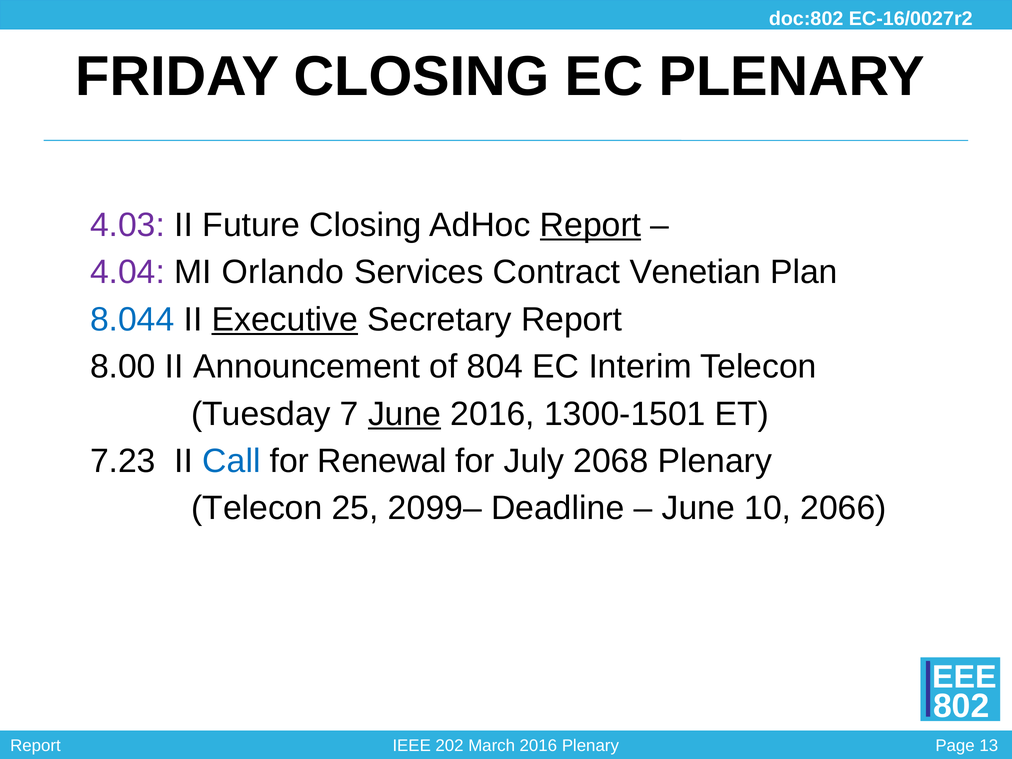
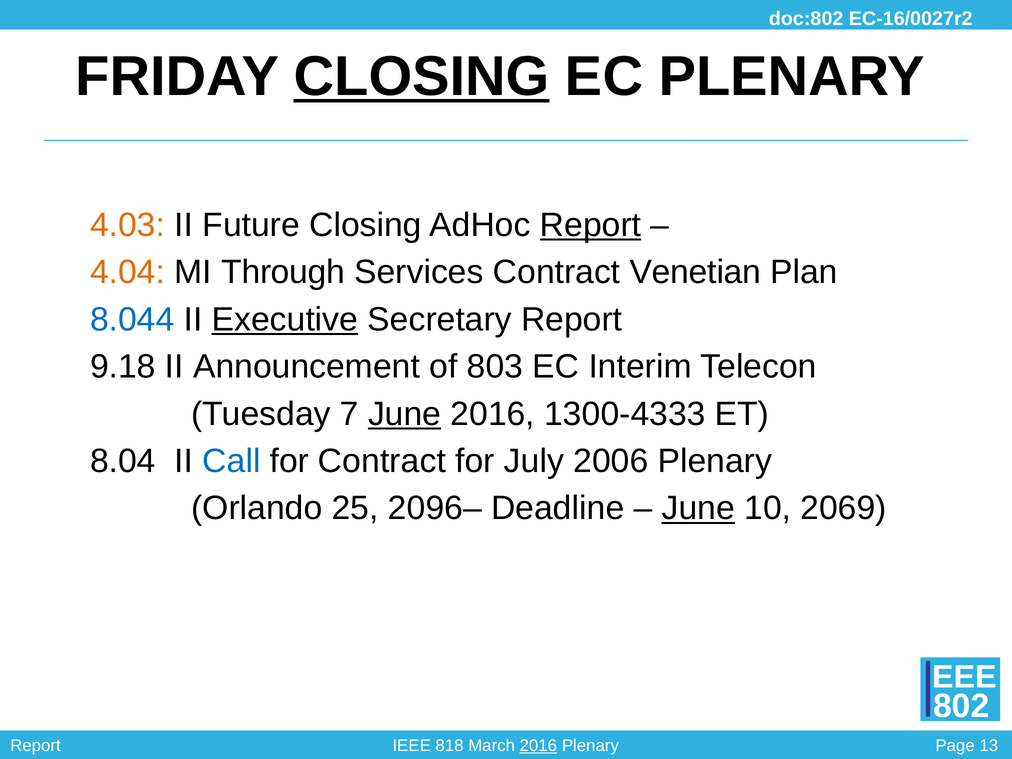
CLOSING at (422, 76) underline: none -> present
4.03 colour: purple -> orange
4.04 colour: purple -> orange
Orlando: Orlando -> Through
8.00: 8.00 -> 9.18
804: 804 -> 803
1300-1501: 1300-1501 -> 1300-4333
7.23: 7.23 -> 8.04
for Renewal: Renewal -> Contract
2068: 2068 -> 2006
Telecon at (257, 508): Telecon -> Orlando
2099–: 2099– -> 2096–
June at (698, 508) underline: none -> present
2066: 2066 -> 2069
202: 202 -> 818
2016 at (538, 746) underline: none -> present
